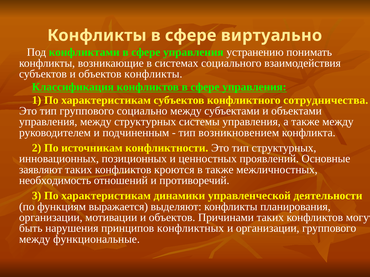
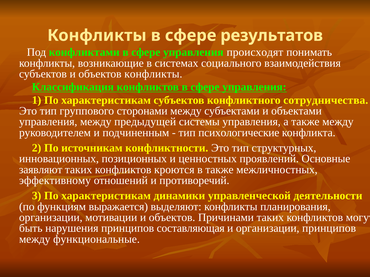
виртуально: виртуально -> результатов
устранению: устранению -> происходят
социально: социально -> сторонами
между структурных: структурных -> предыдущей
возникновением: возникновением -> психологические
необходимость: необходимость -> эффективному
конфликтных: конфликтных -> составляющая
организации группового: группового -> принципов
